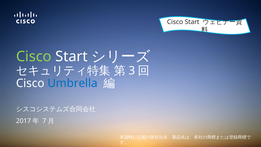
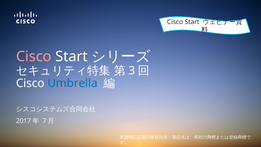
Cisco at (34, 56) colour: light green -> pink
